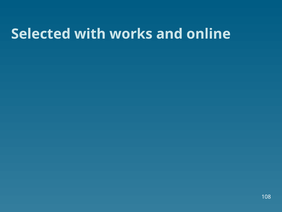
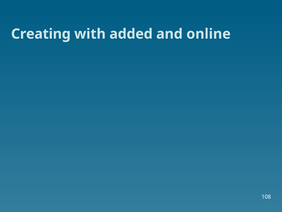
Selected: Selected -> Creating
works: works -> added
